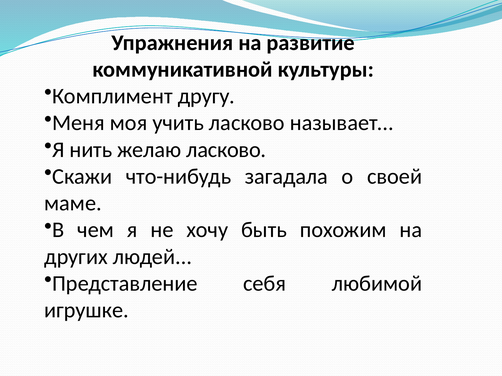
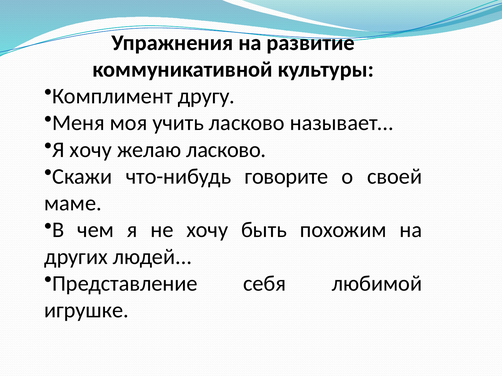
Я нить: нить -> хочу
загадала: загадала -> говорите
